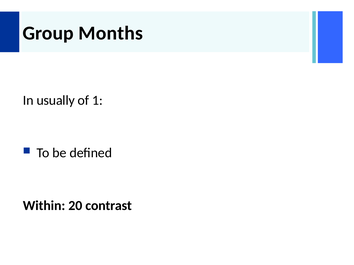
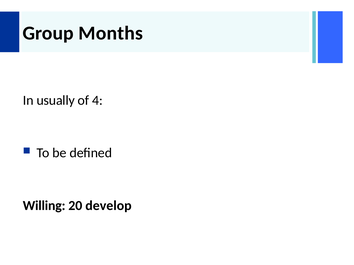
1: 1 -> 4
Within: Within -> Willing
contrast: contrast -> develop
